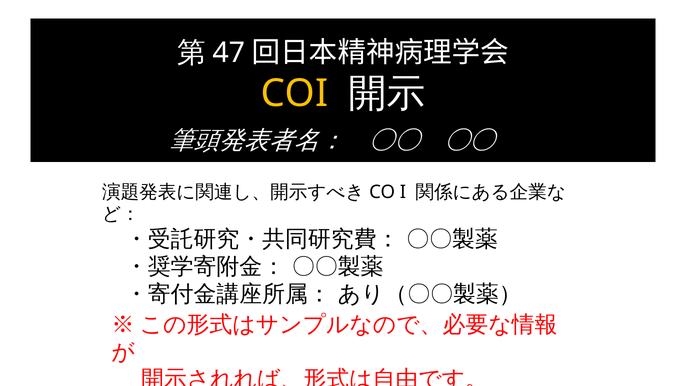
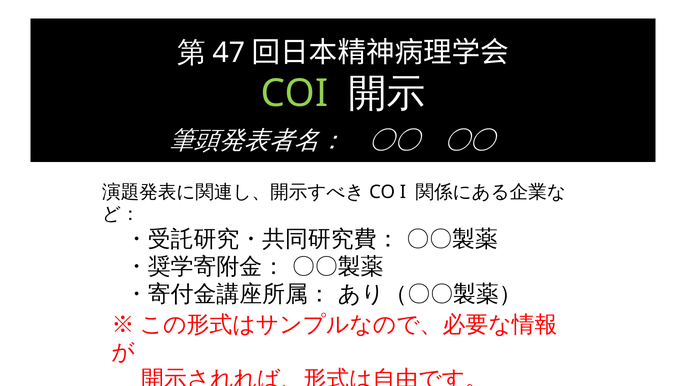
COI colour: yellow -> light green
